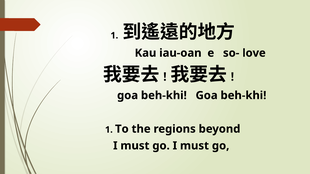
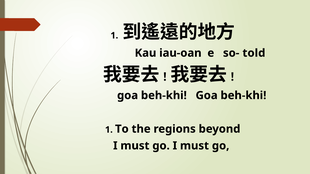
love: love -> told
